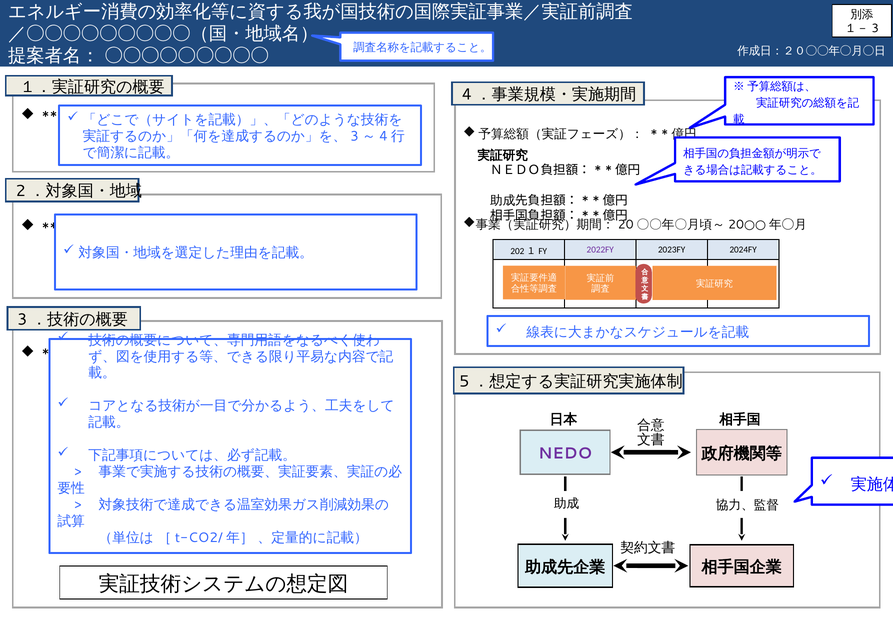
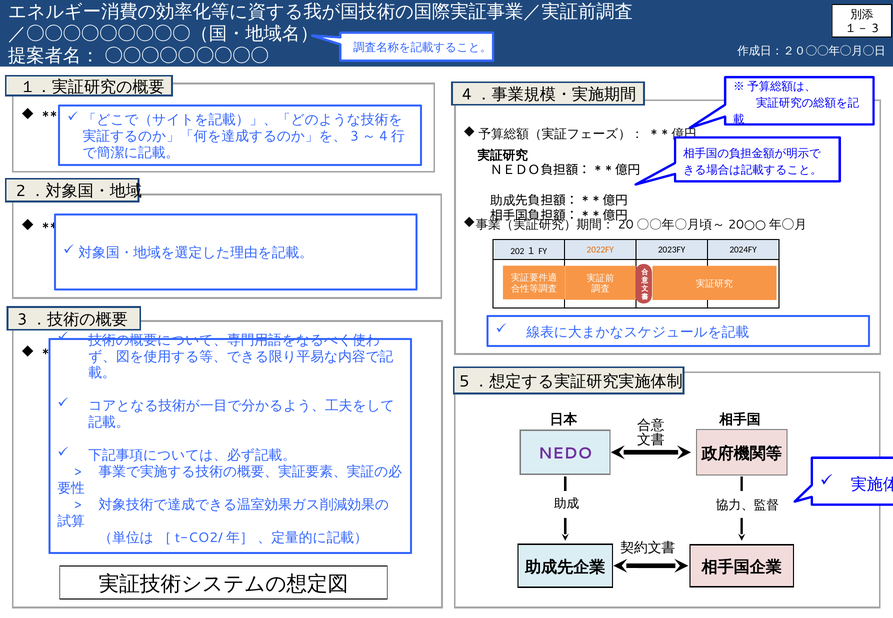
2022FY colour: purple -> orange
